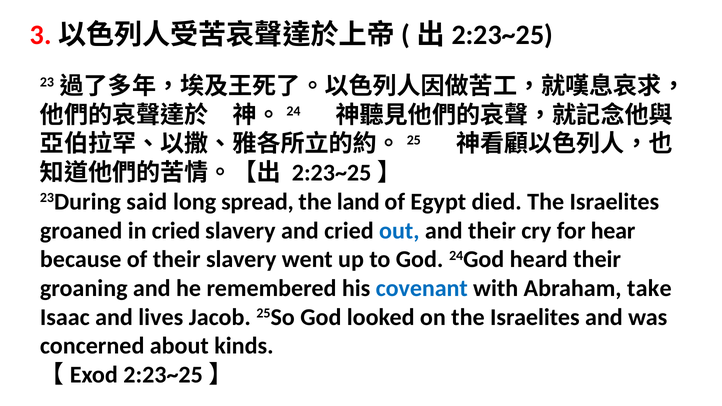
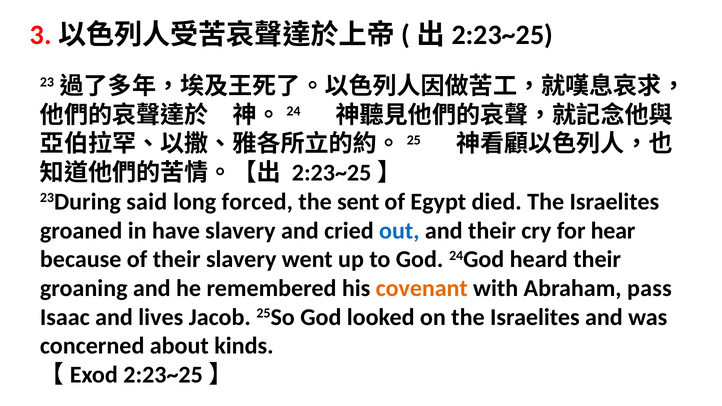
spread: spread -> forced
land: land -> sent
in cried: cried -> have
covenant colour: blue -> orange
take: take -> pass
